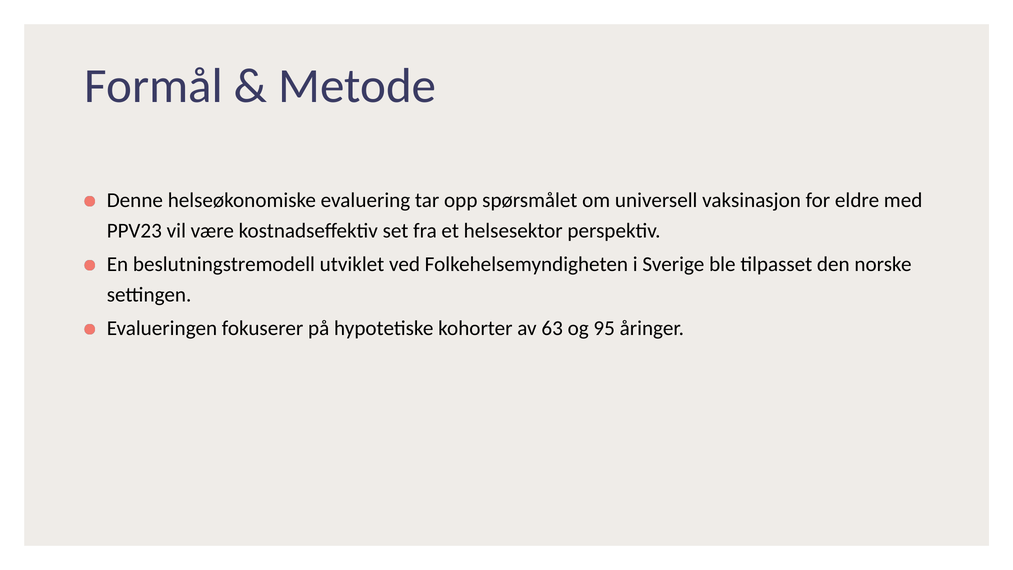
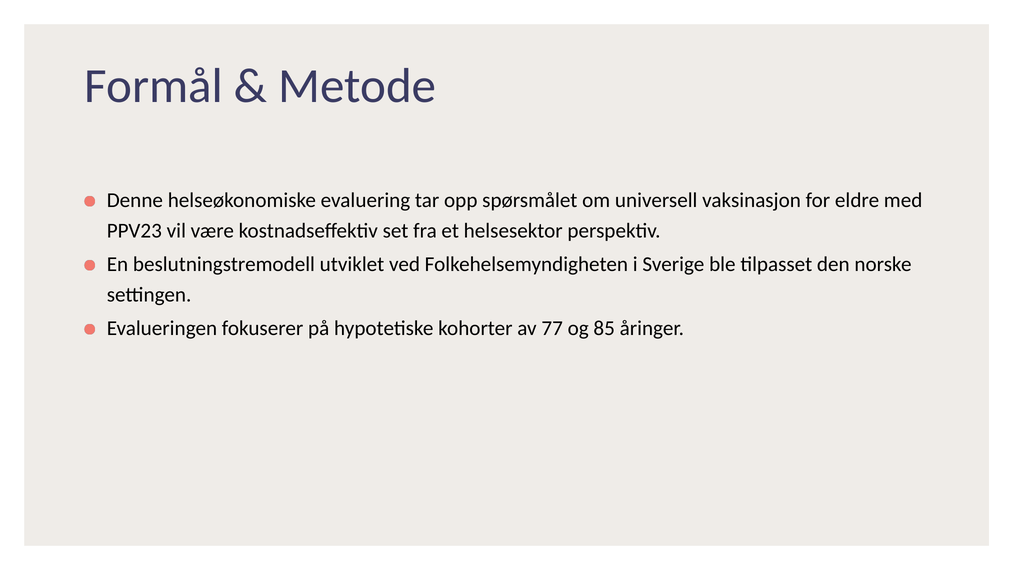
63: 63 -> 77
95: 95 -> 85
